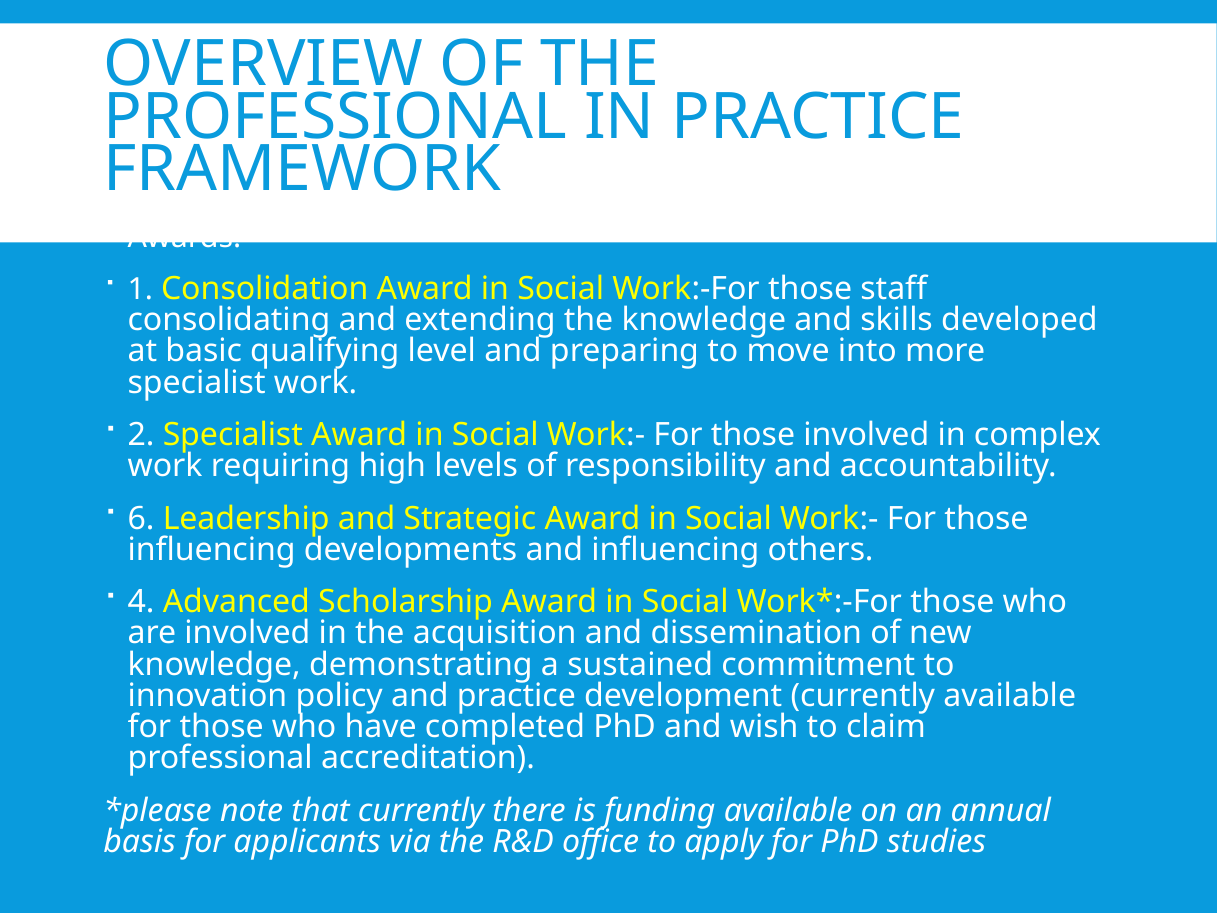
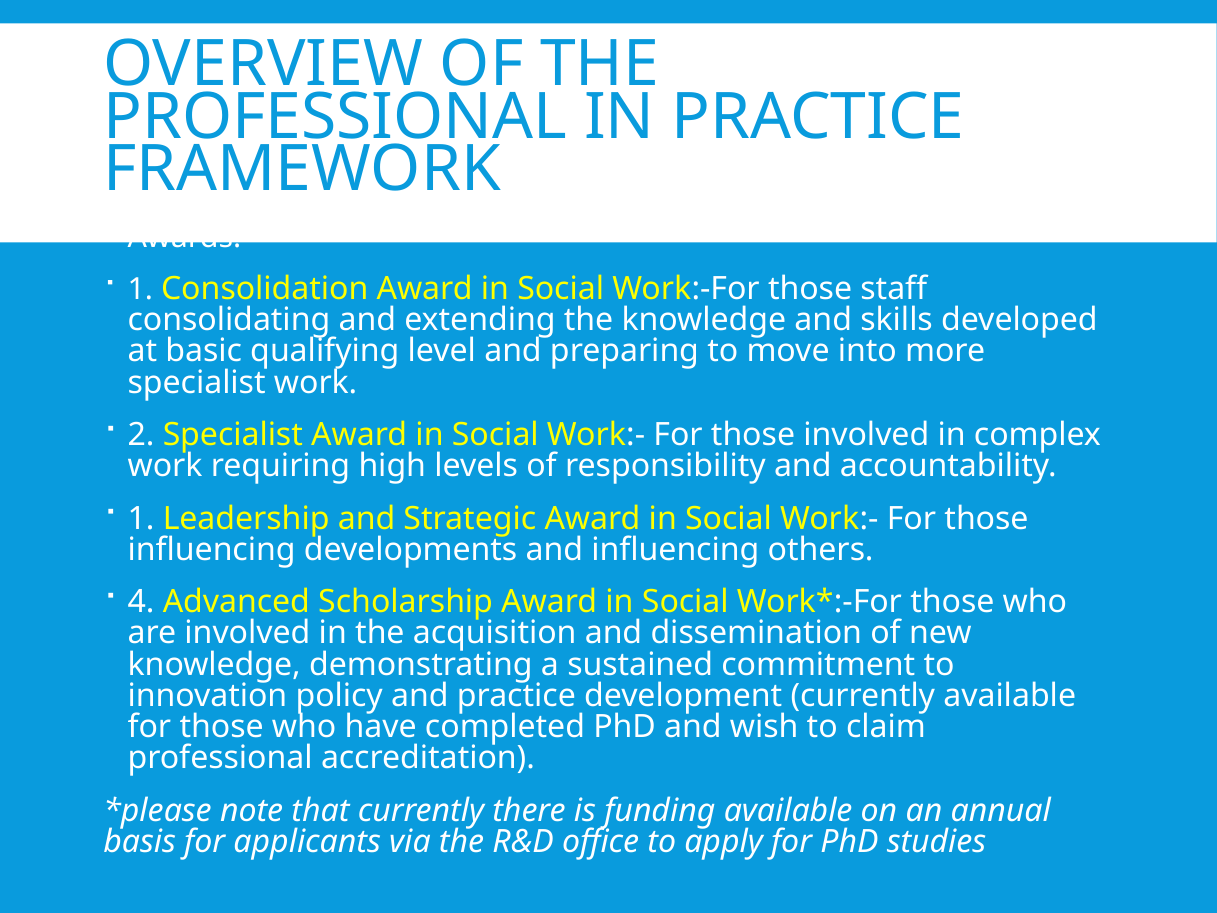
6 at (141, 518): 6 -> 1
